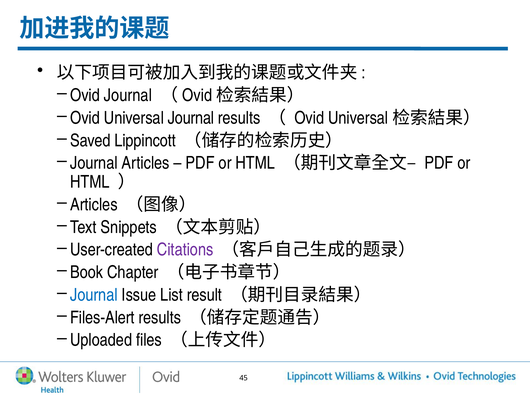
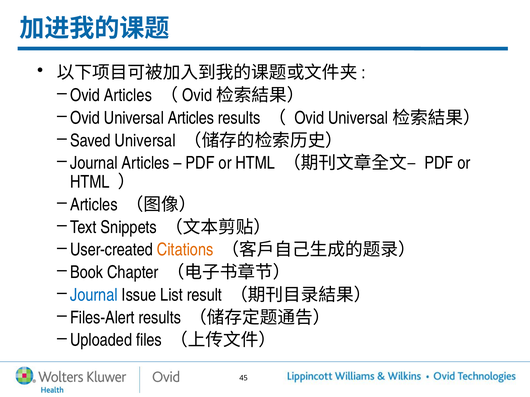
Ovid Journal: Journal -> Articles
Universal Journal: Journal -> Articles
Saved Lippincott: Lippincott -> Universal
Citations colour: purple -> orange
